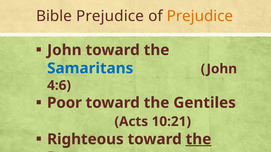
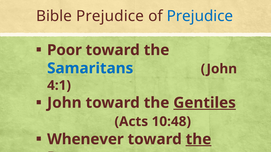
Prejudice at (200, 16) colour: orange -> blue
John at (64, 50): John -> Poor
4:6: 4:6 -> 4:1
Poor at (64, 103): Poor -> John
Gentiles underline: none -> present
10:21: 10:21 -> 10:48
Righteous: Righteous -> Whenever
